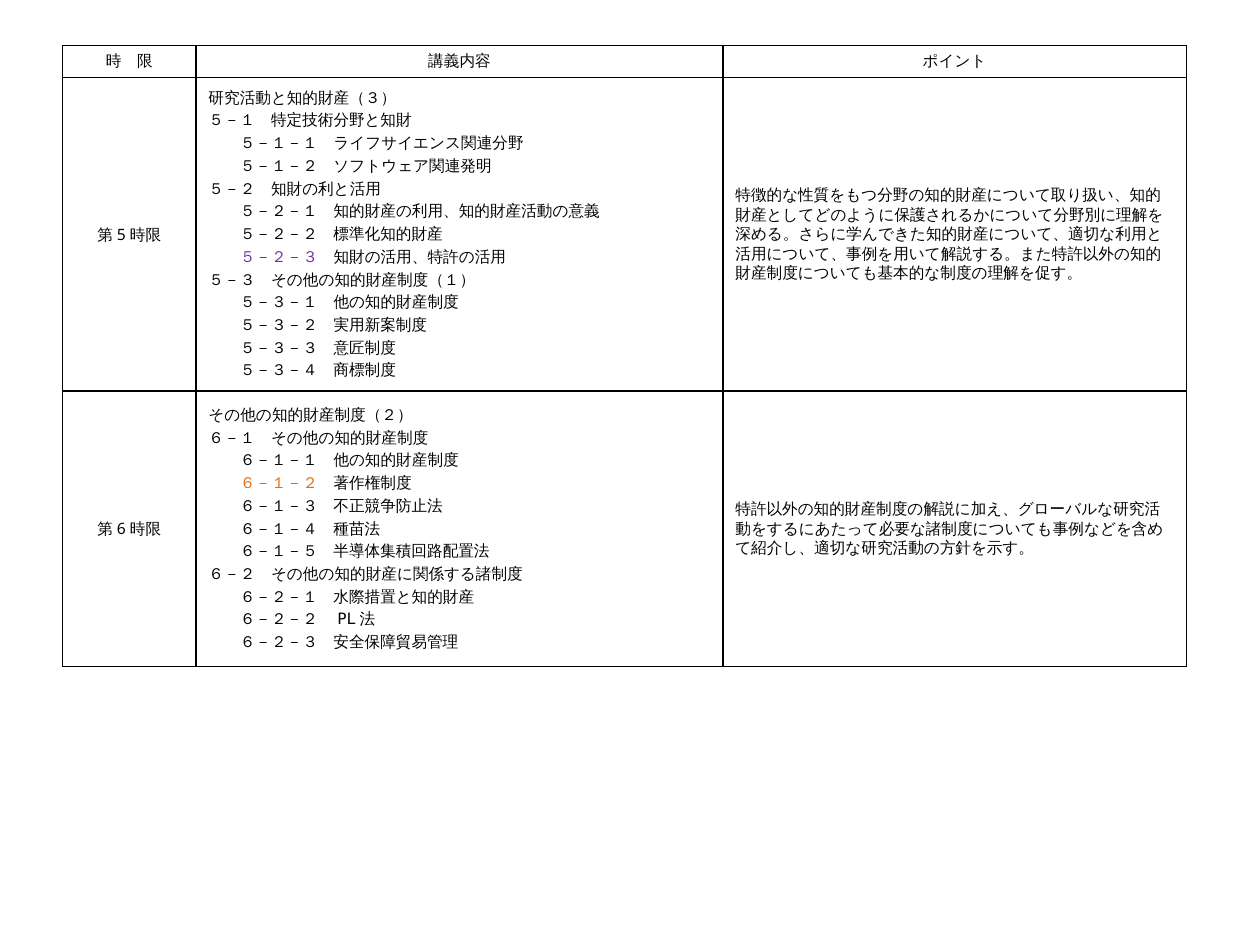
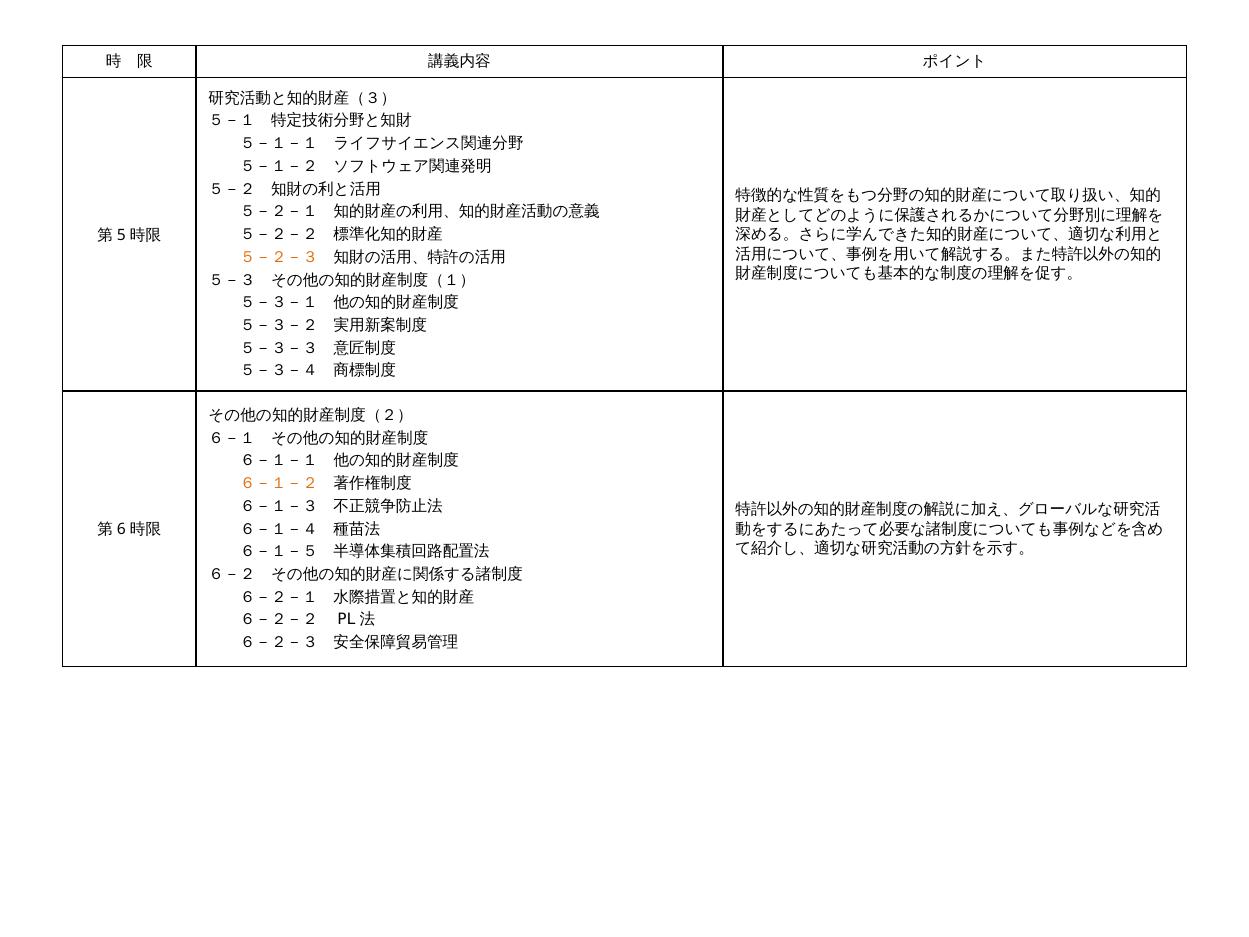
５－２－３ colour: purple -> orange
